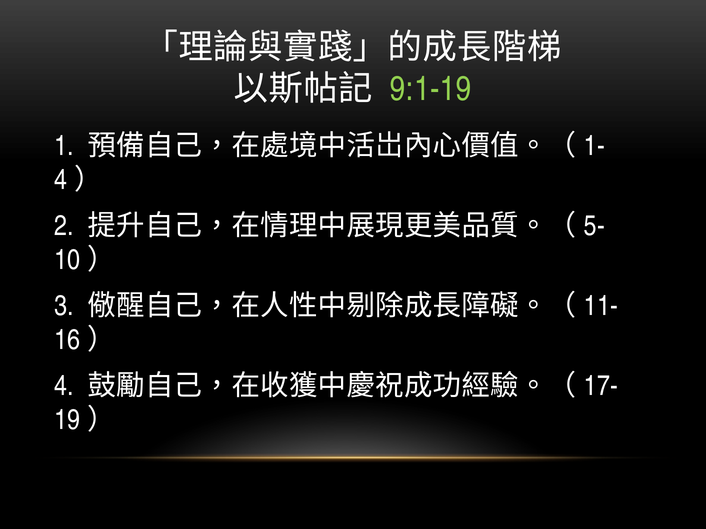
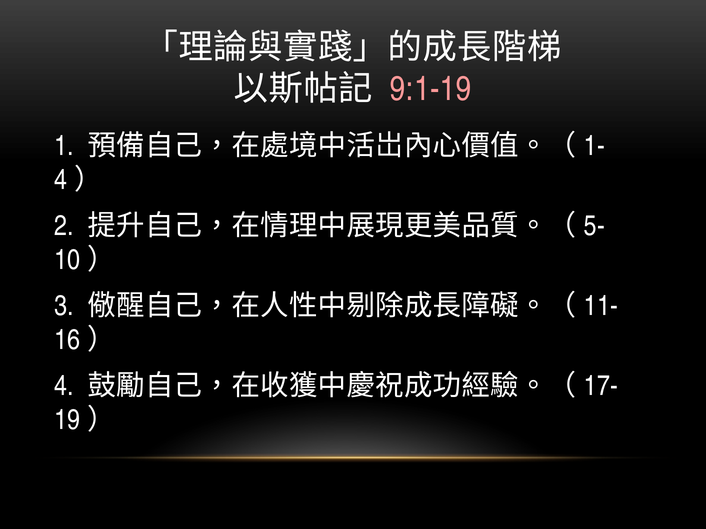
9:1-19 colour: light green -> pink
